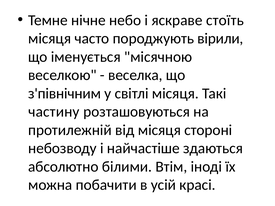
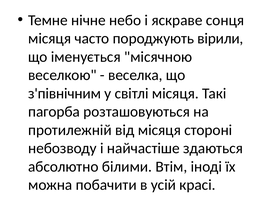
стоїть: стоїть -> сонця
частину: частину -> пагорба
